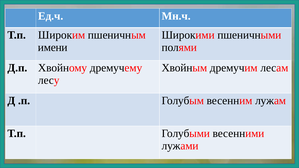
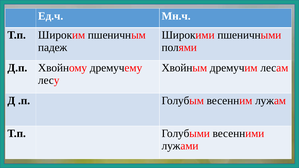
имени: имени -> падеж
